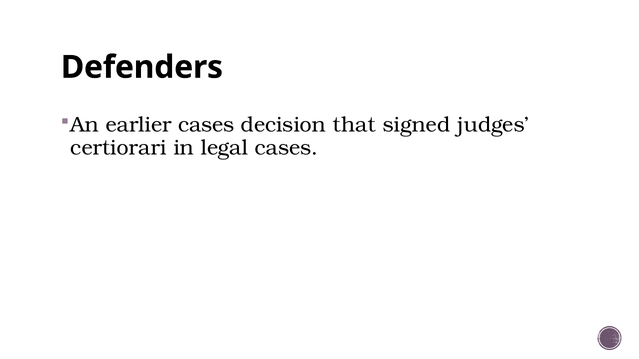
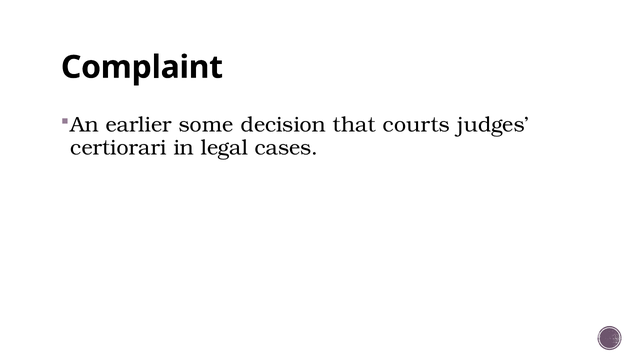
Defenders: Defenders -> Complaint
earlier cases: cases -> some
signed: signed -> courts
